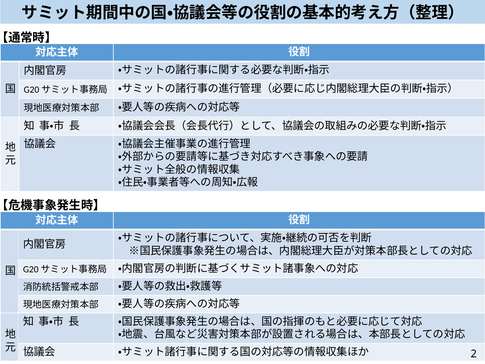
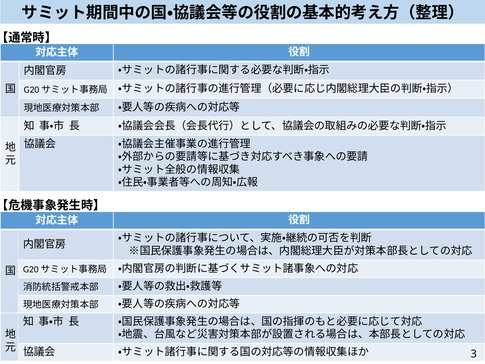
2: 2 -> 3
